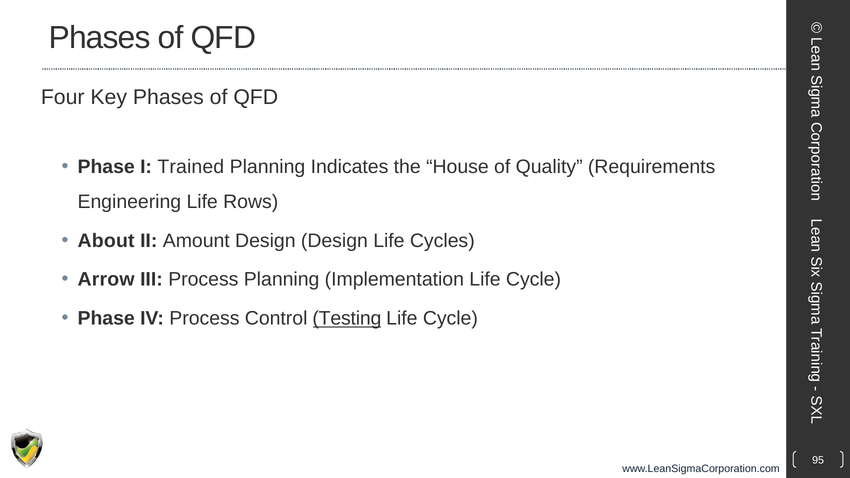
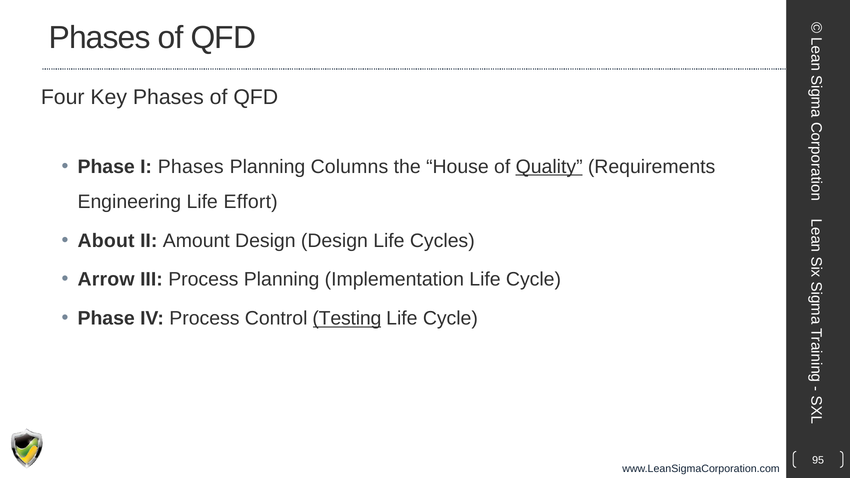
I Trained: Trained -> Phases
Indicates: Indicates -> Columns
Quality underline: none -> present
Rows: Rows -> Effort
